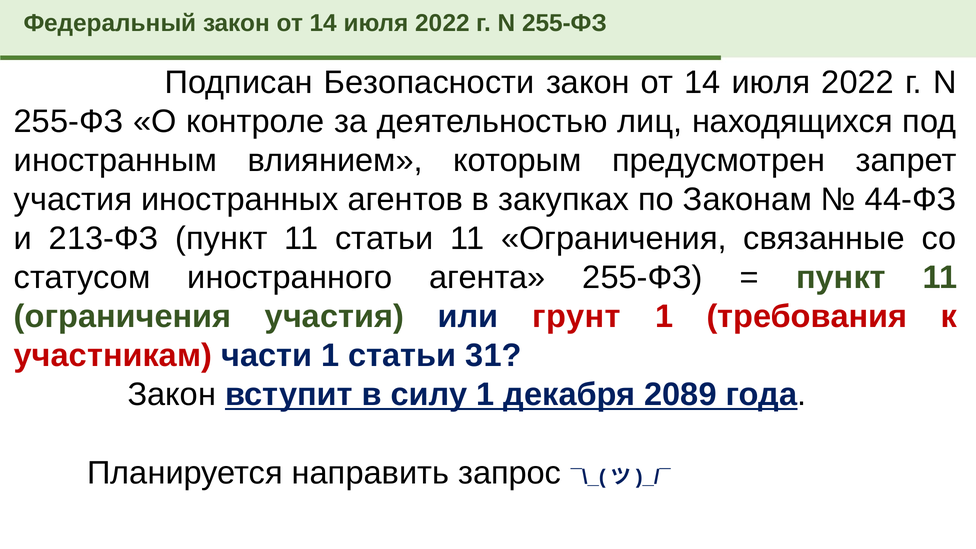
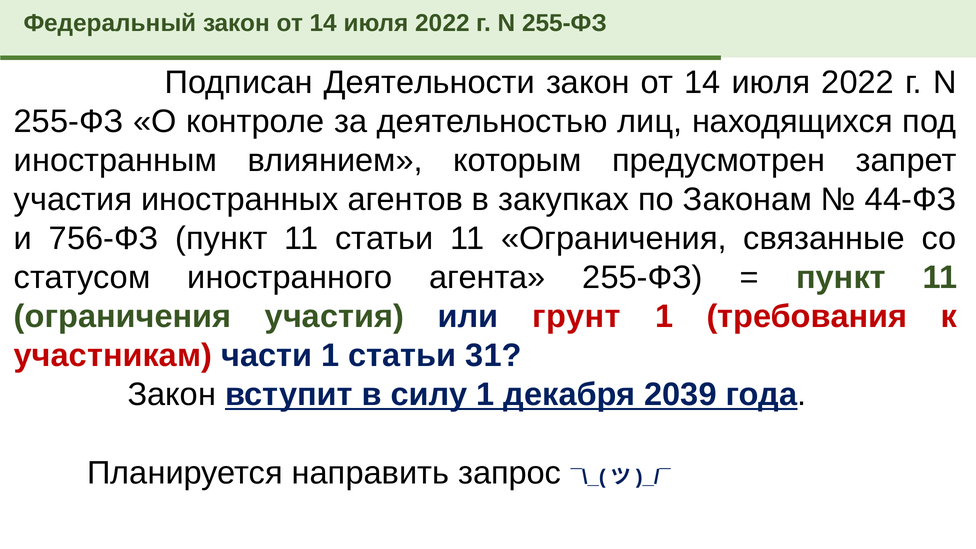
Безопасности: Безопасности -> Деятельности
213-ФЗ: 213-ФЗ -> 756-ФЗ
2089: 2089 -> 2039
